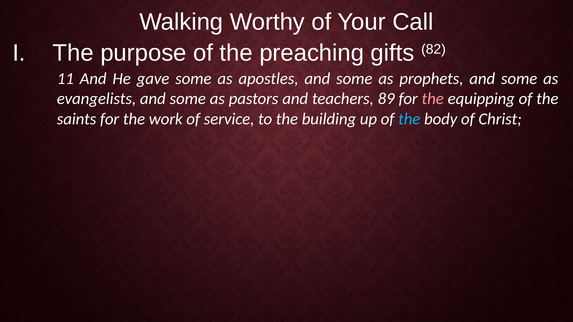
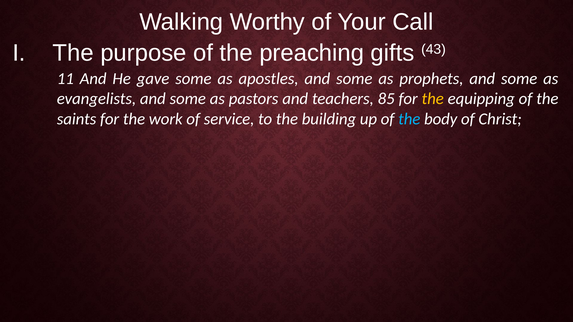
82: 82 -> 43
89: 89 -> 85
the at (433, 99) colour: pink -> yellow
